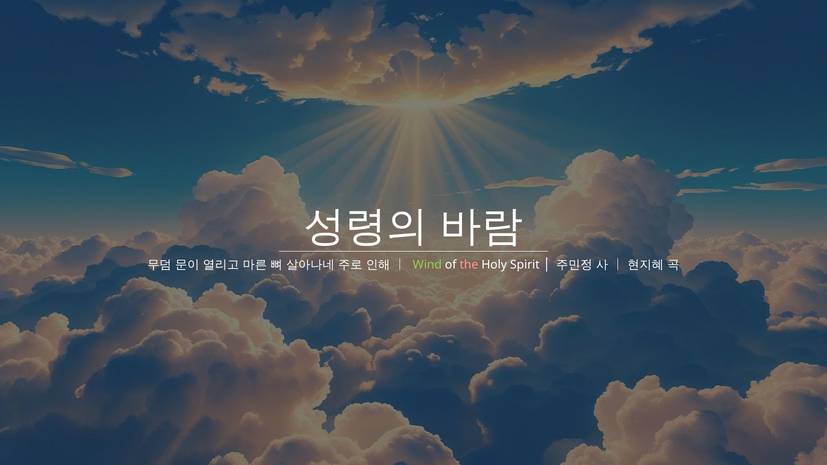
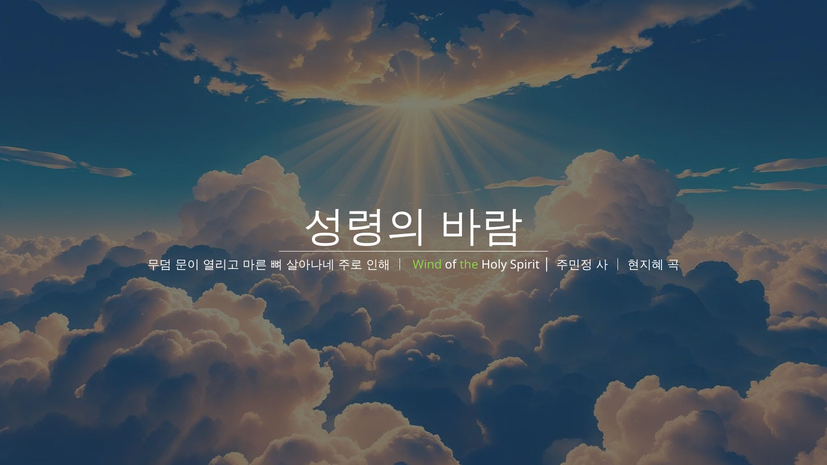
the colour: pink -> light green
